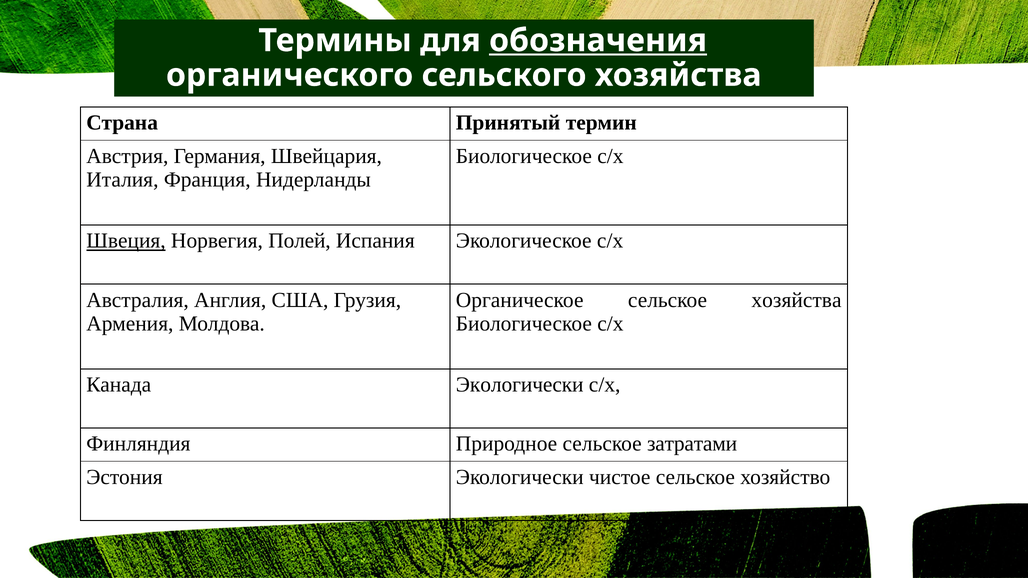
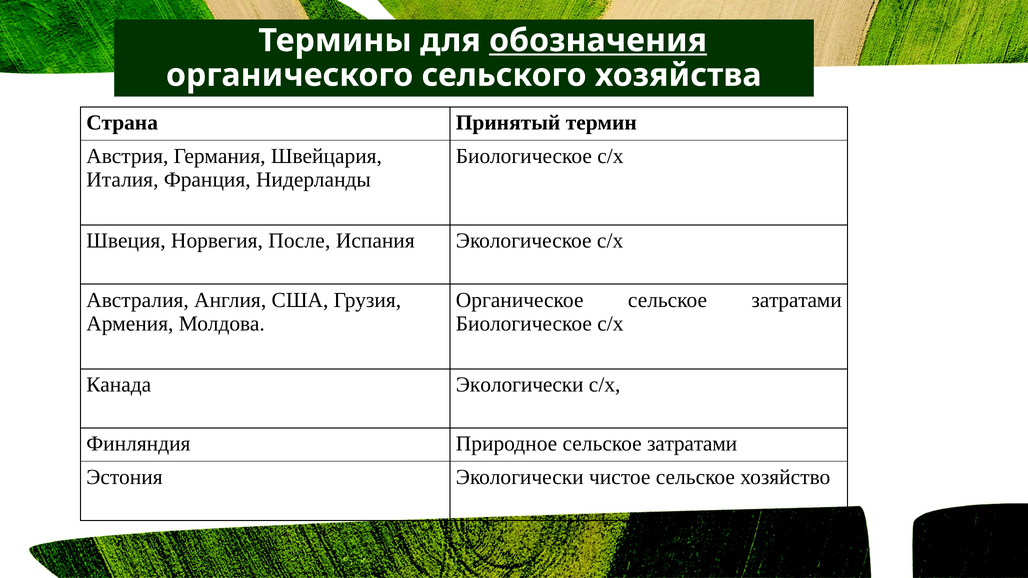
Швеция underline: present -> none
Полей: Полей -> После
Органическое сельское хозяйства: хозяйства -> затратами
